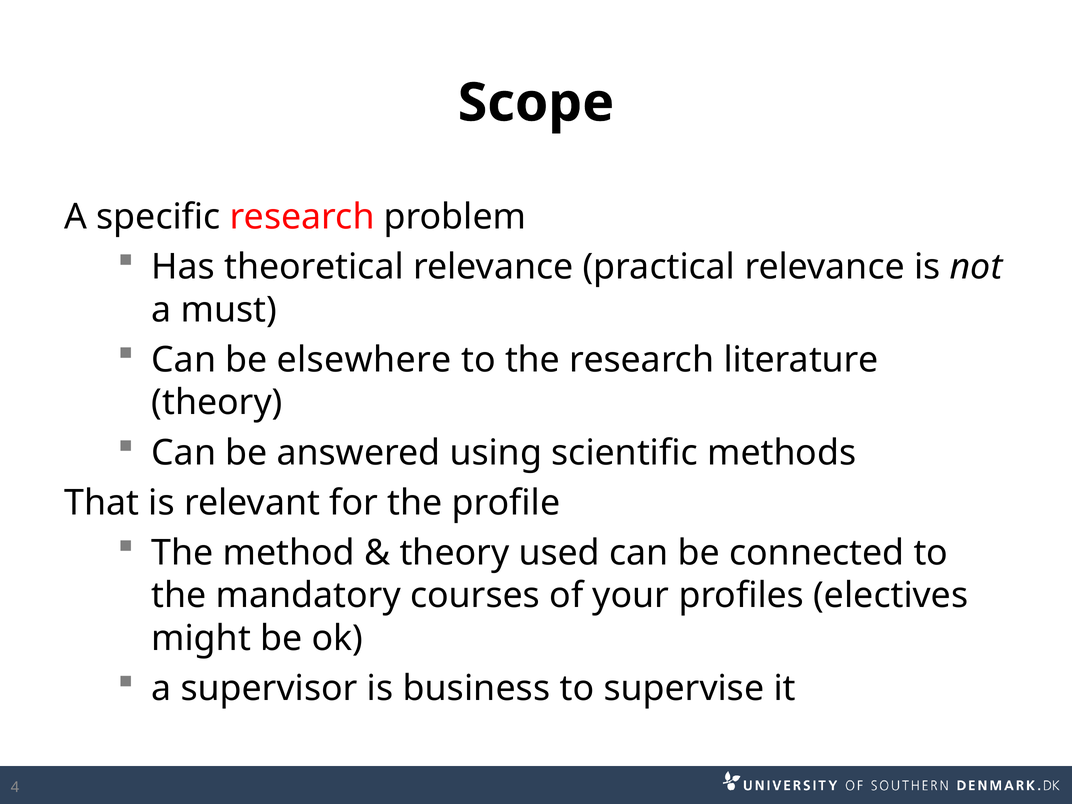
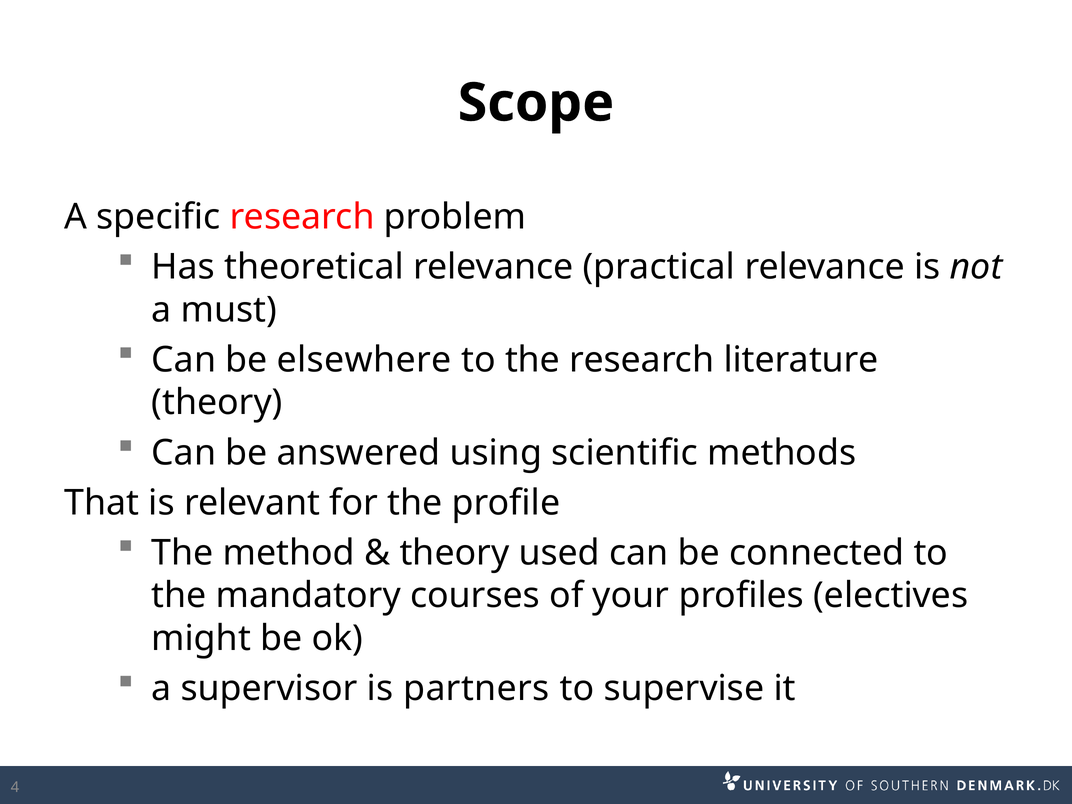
business: business -> partners
